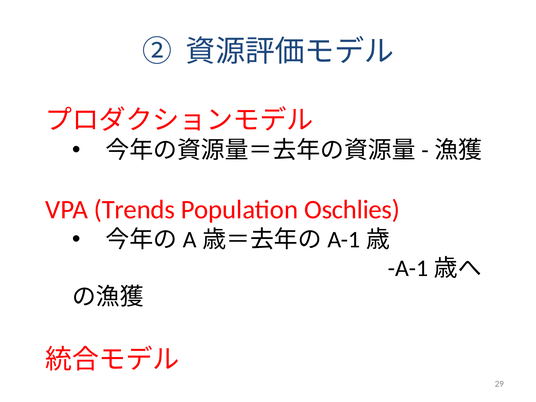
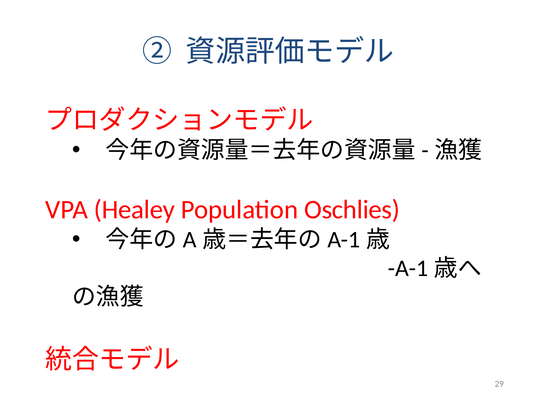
Trends: Trends -> Healey
